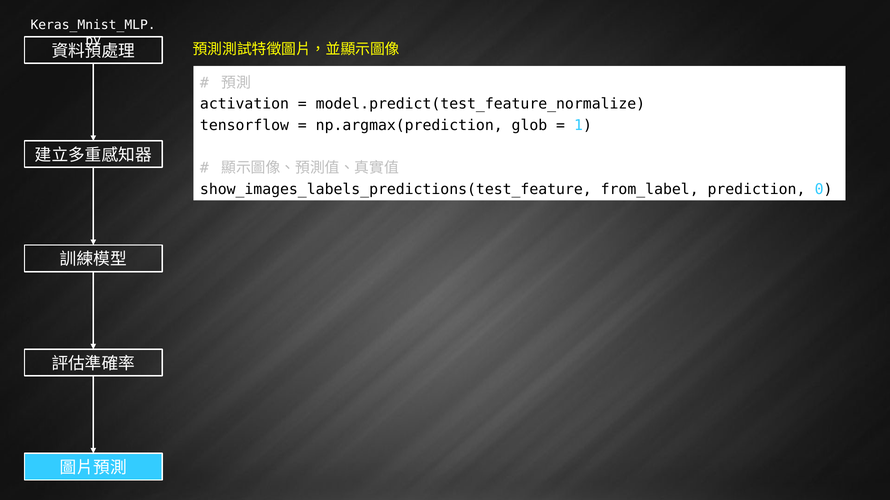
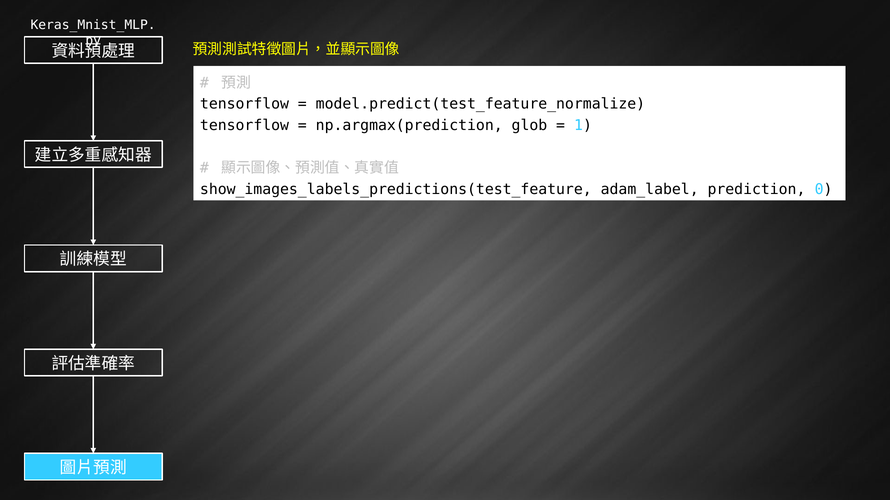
activation at (244, 104): activation -> tensorflow
from_label: from_label -> adam_label
